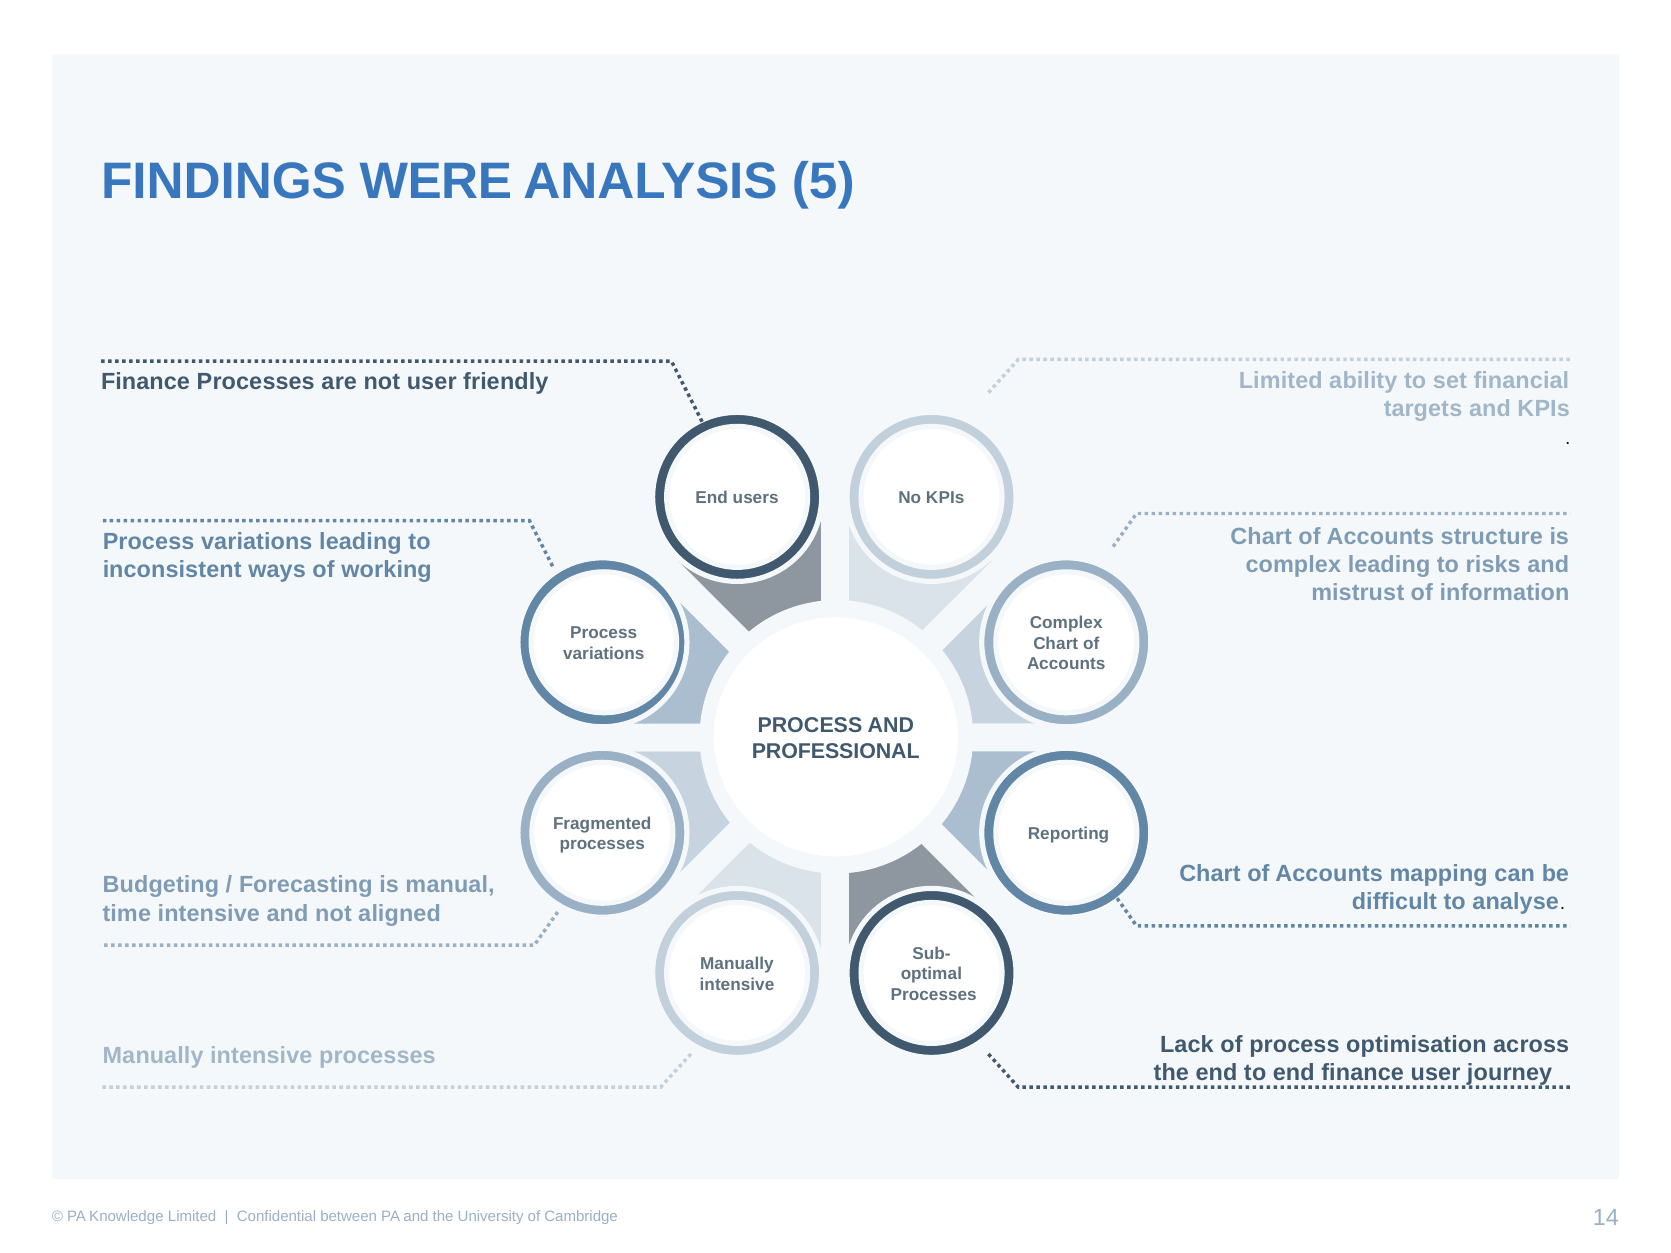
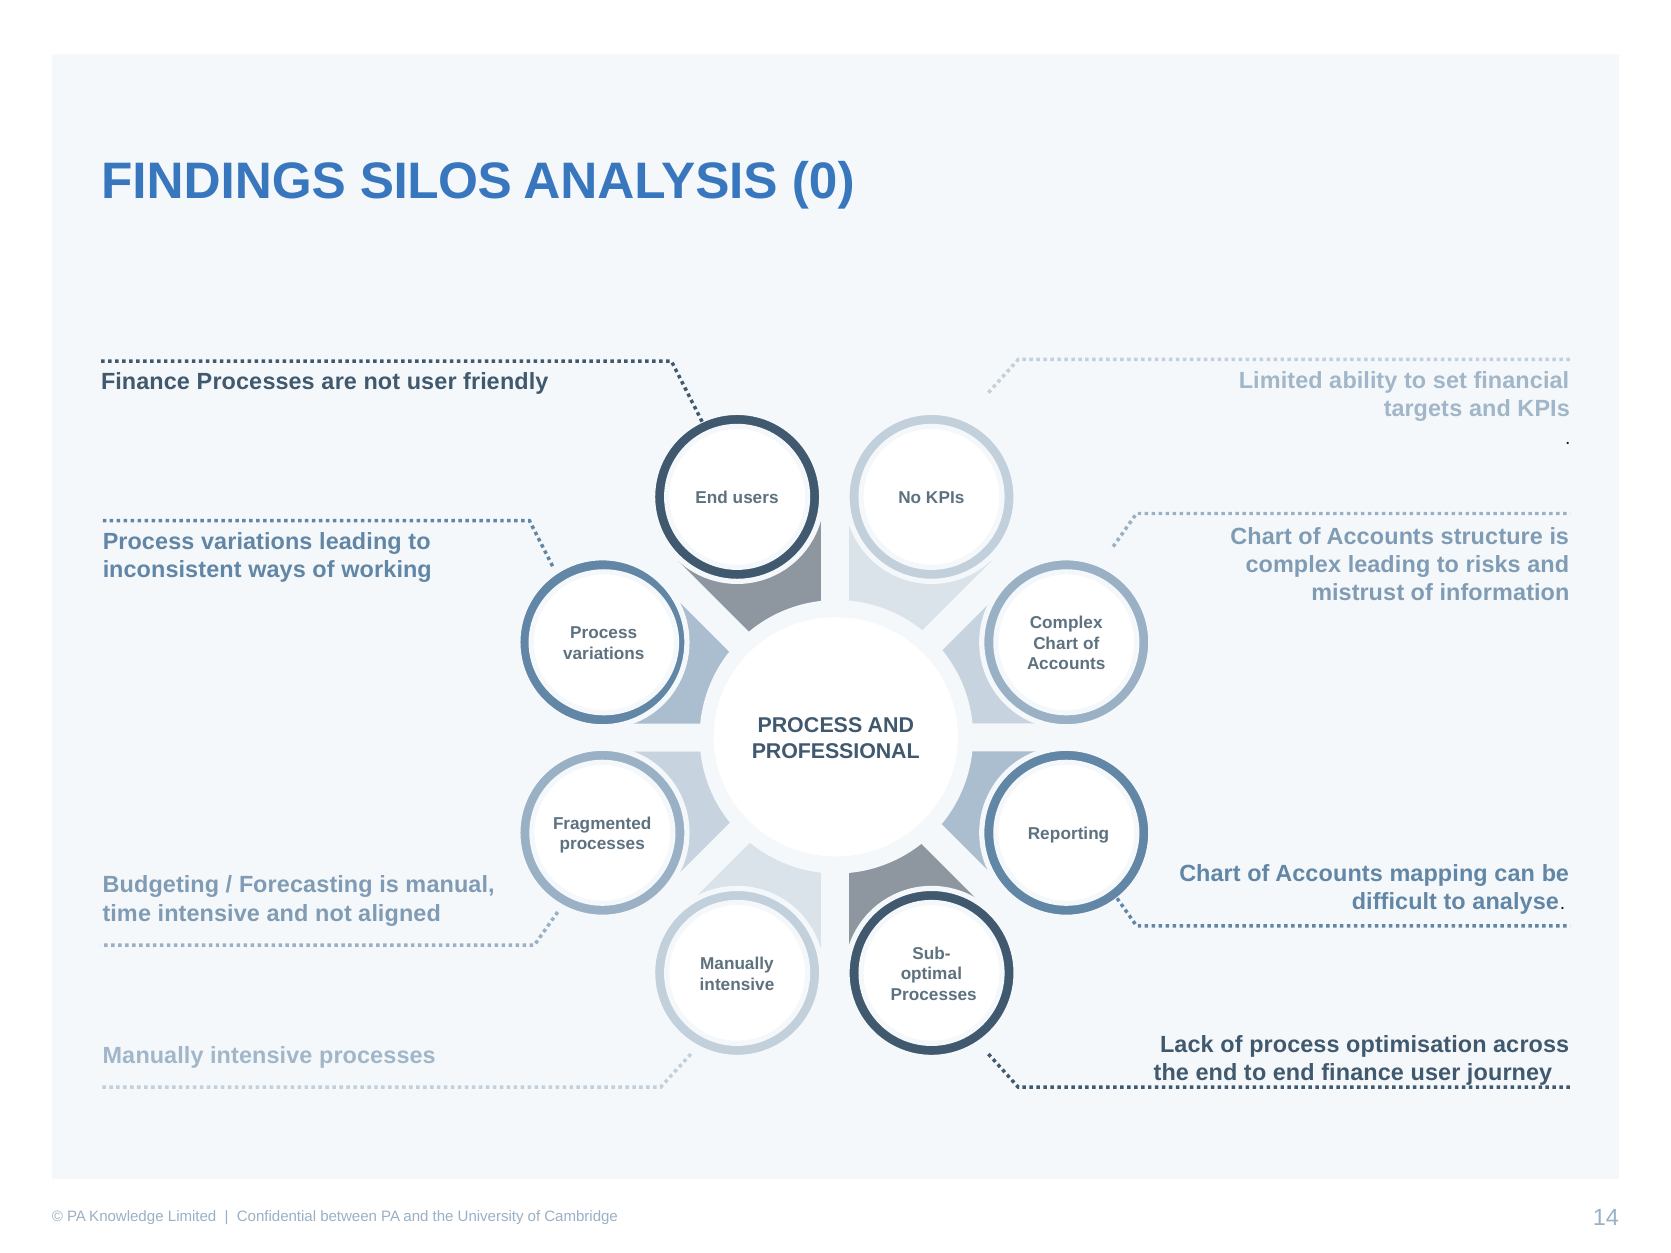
WERE: WERE -> SILOS
5: 5 -> 0
